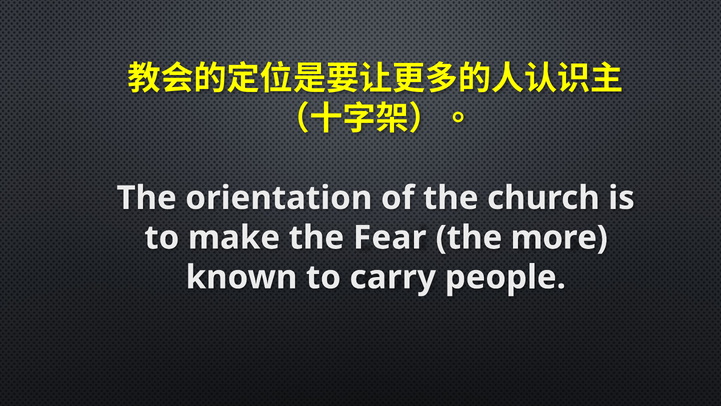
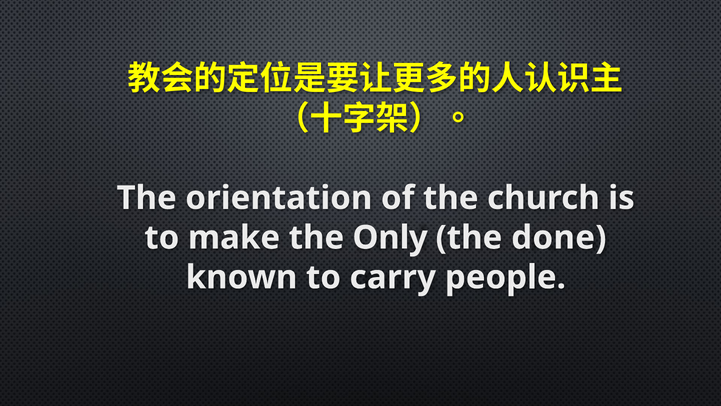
Fear: Fear -> Only
more: more -> done
